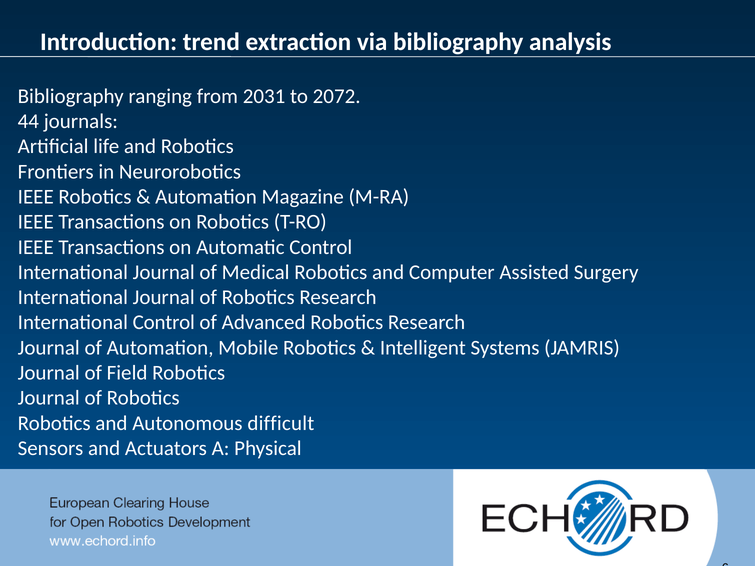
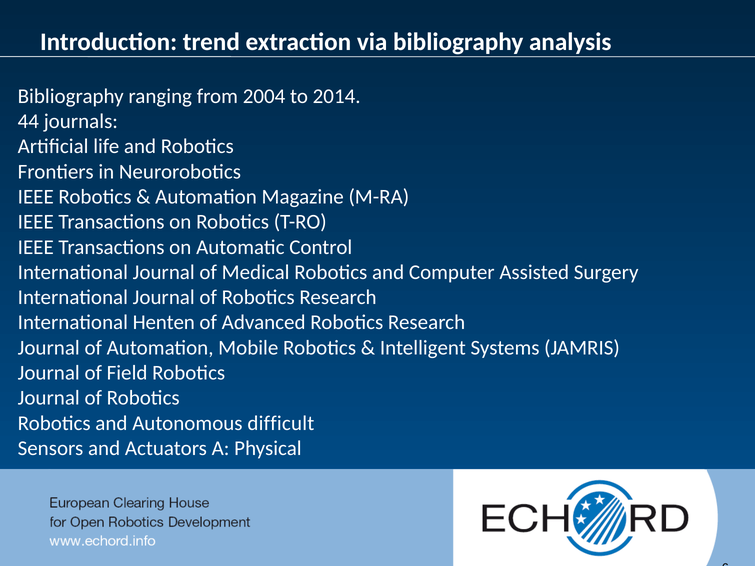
2031: 2031 -> 2004
2072: 2072 -> 2014
International Control: Control -> Henten
